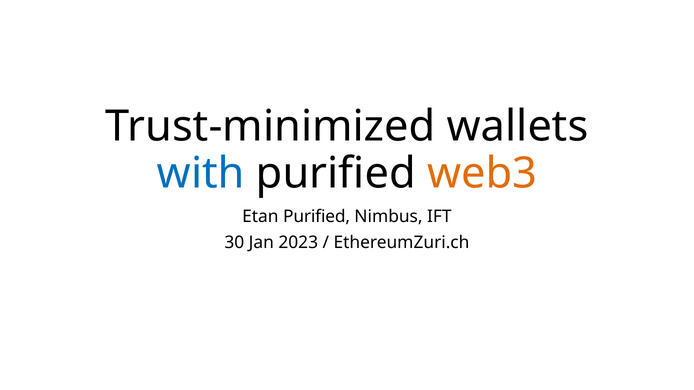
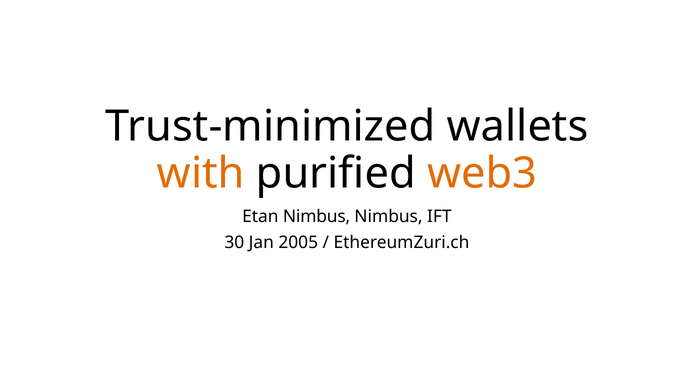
with colour: blue -> orange
Etan Purified: Purified -> Nimbus
2023: 2023 -> 2005
